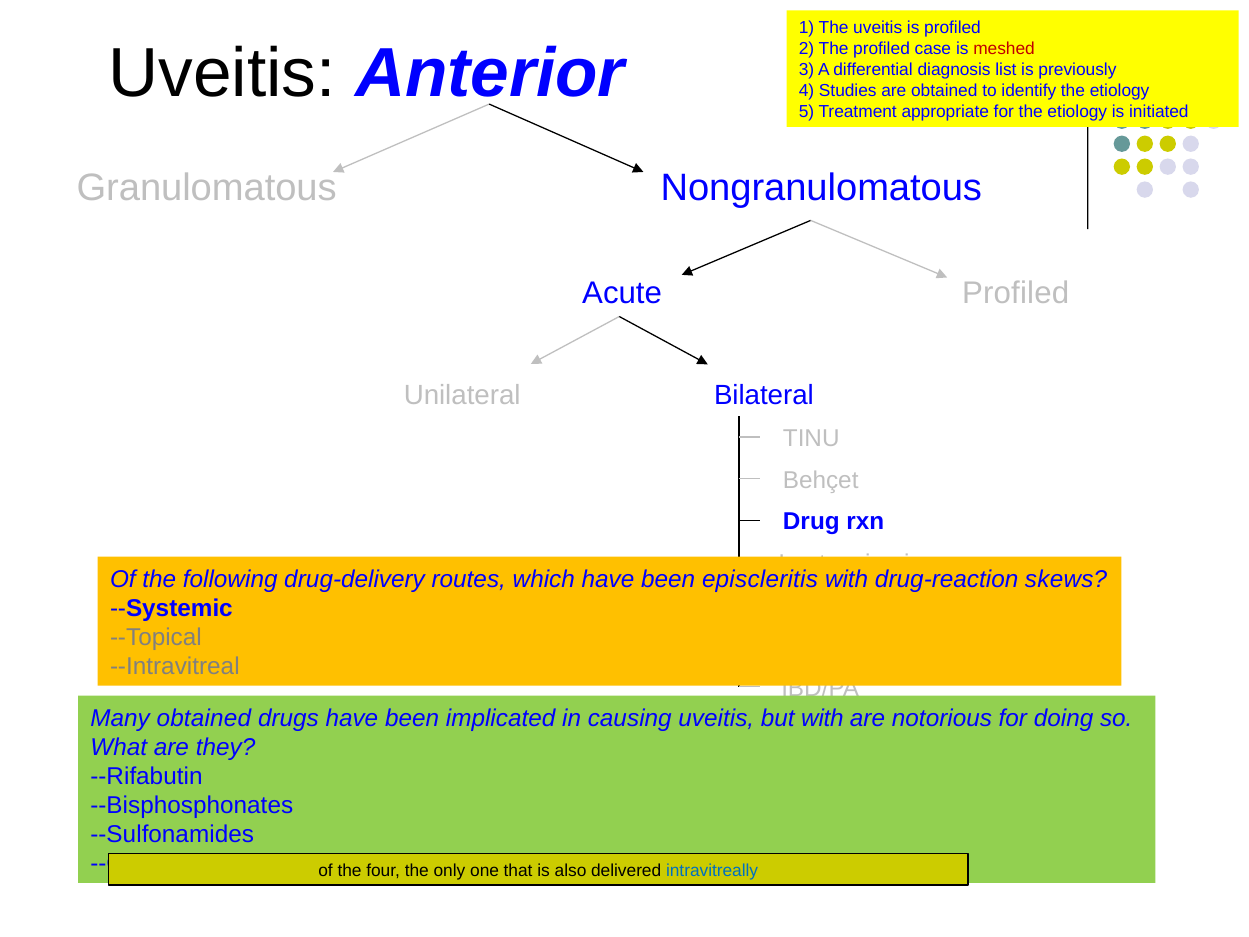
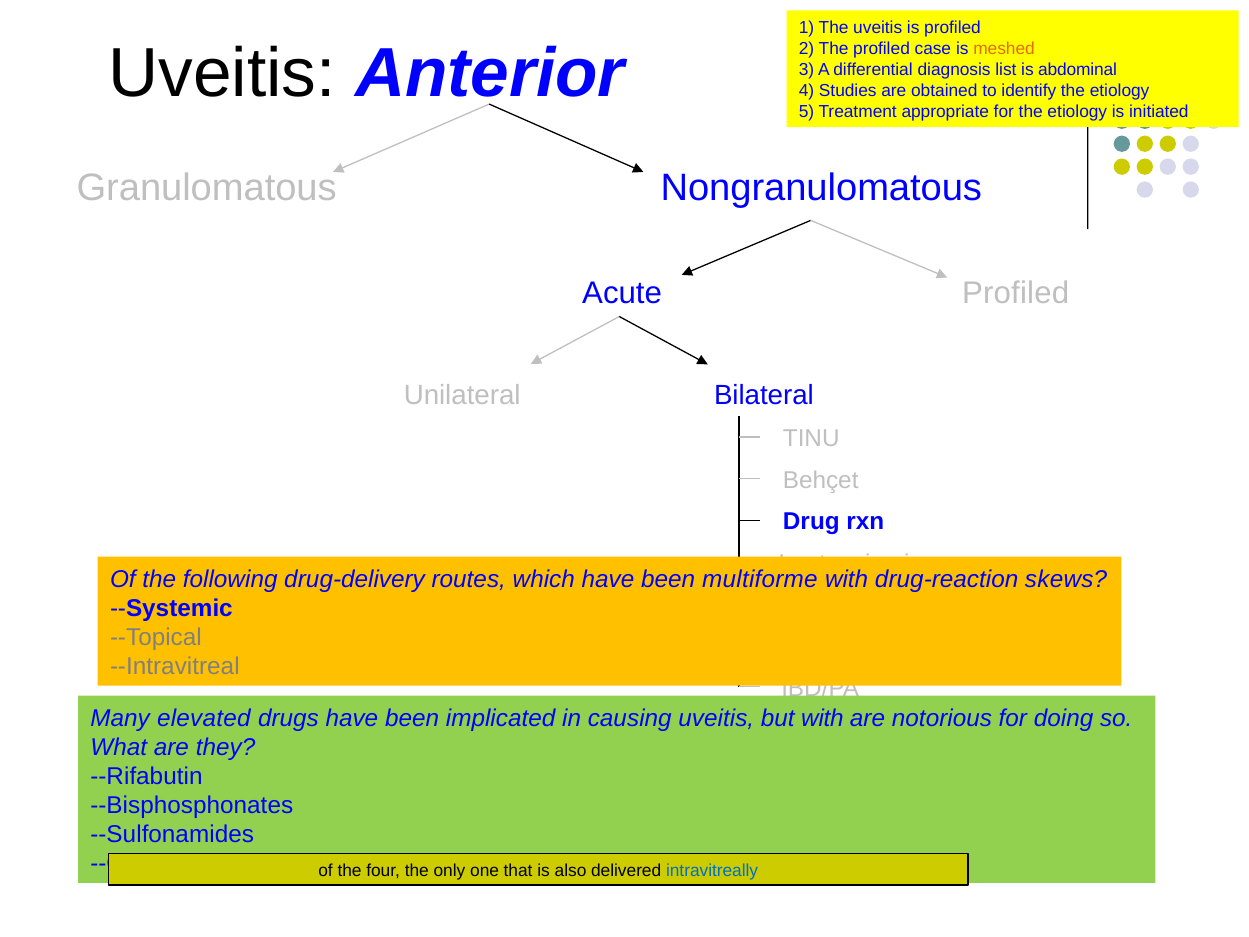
meshed colour: red -> orange
previously: previously -> abdominal
episcleritis: episcleritis -> multiforme
Many obtained: obtained -> elevated
